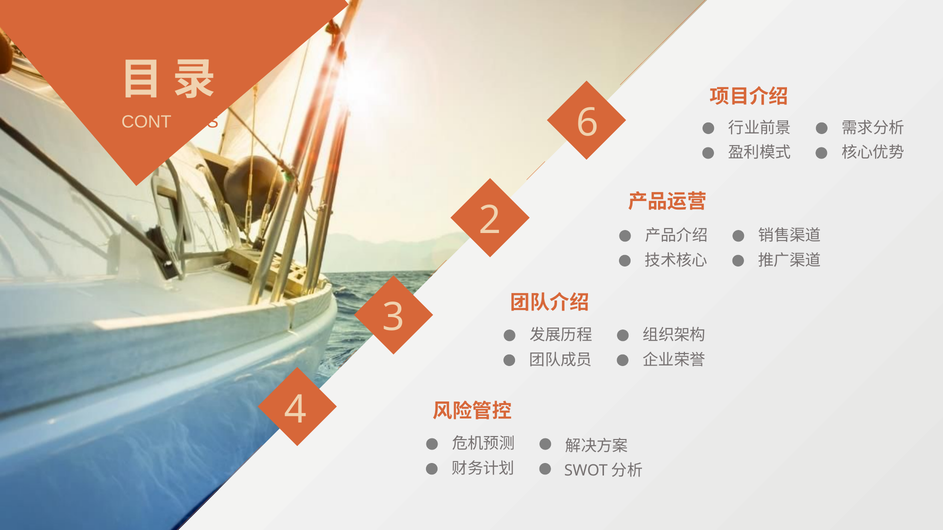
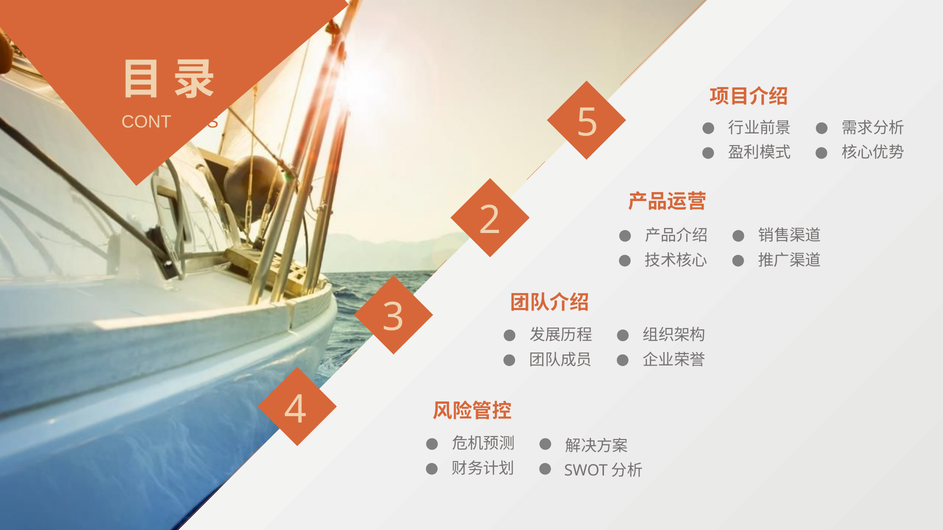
6: 6 -> 5
